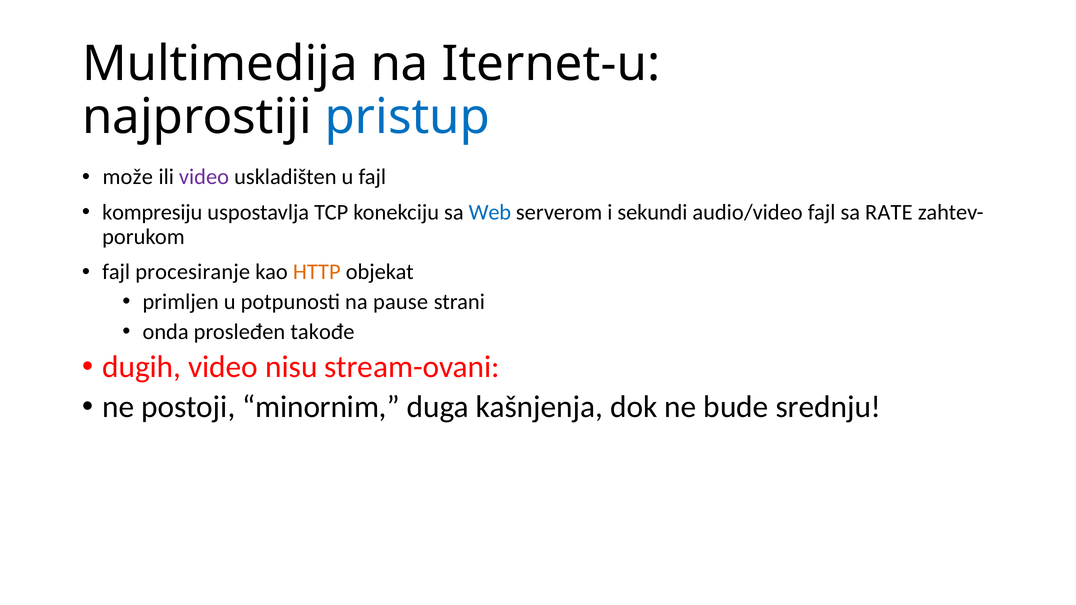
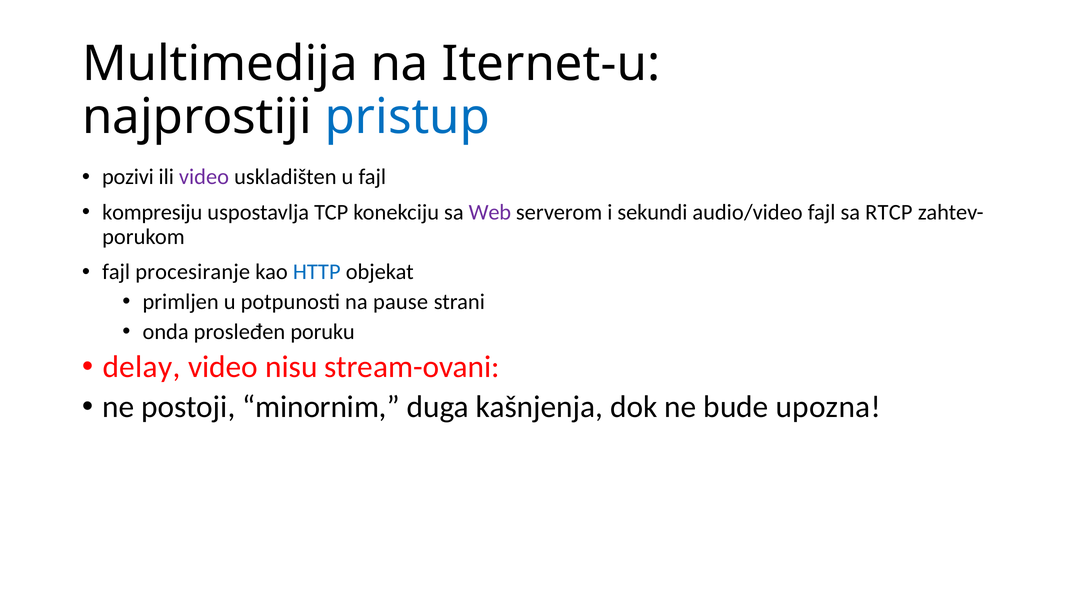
može: može -> pozivi
Web colour: blue -> purple
RATE: RATE -> RTCP
HTTP colour: orange -> blue
takođe: takođe -> poruku
dugih: dugih -> delay
srednju: srednju -> upozna
